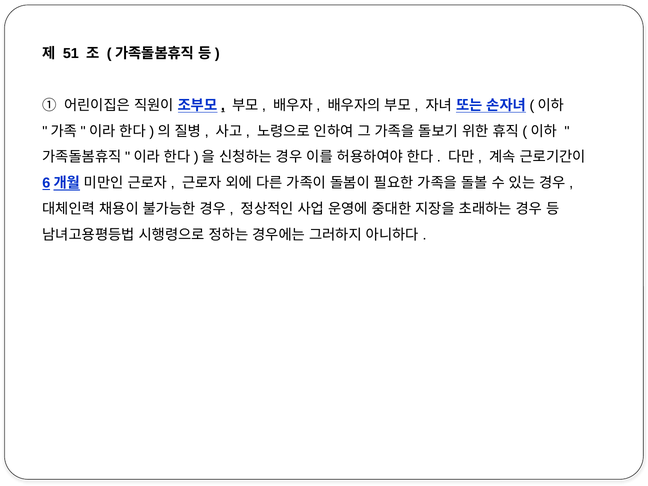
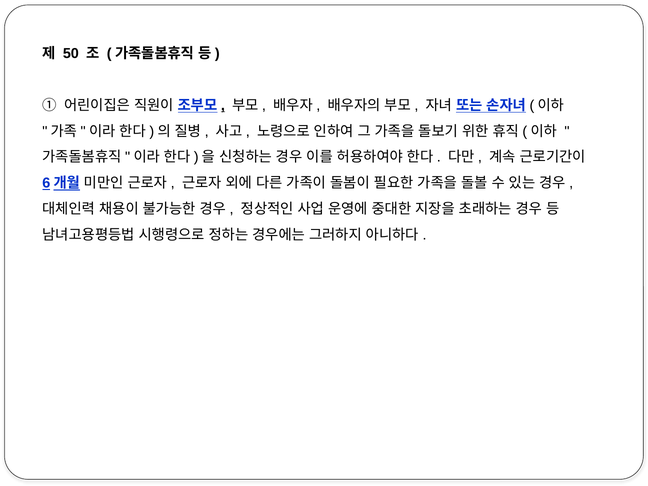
51: 51 -> 50
